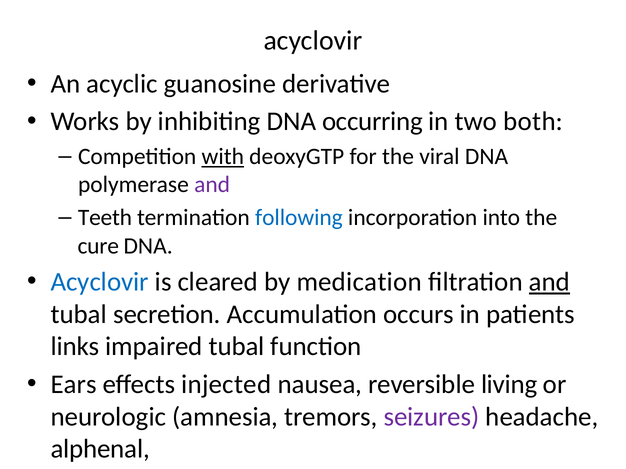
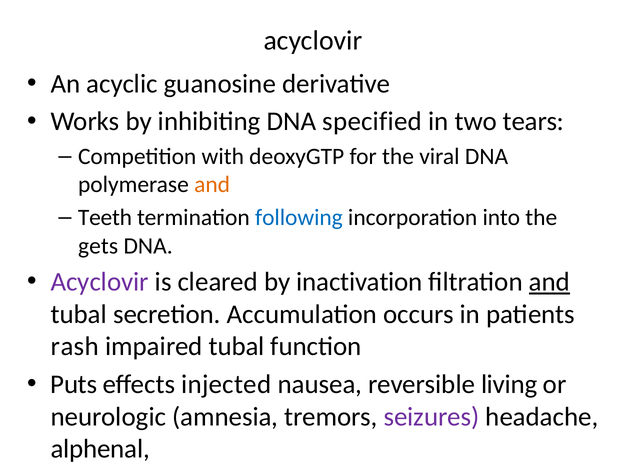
occurring: occurring -> specified
both: both -> tears
with underline: present -> none
and at (212, 185) colour: purple -> orange
cure: cure -> gets
Acyclovir at (100, 282) colour: blue -> purple
medication: medication -> inactivation
links: links -> rash
Ears: Ears -> Puts
